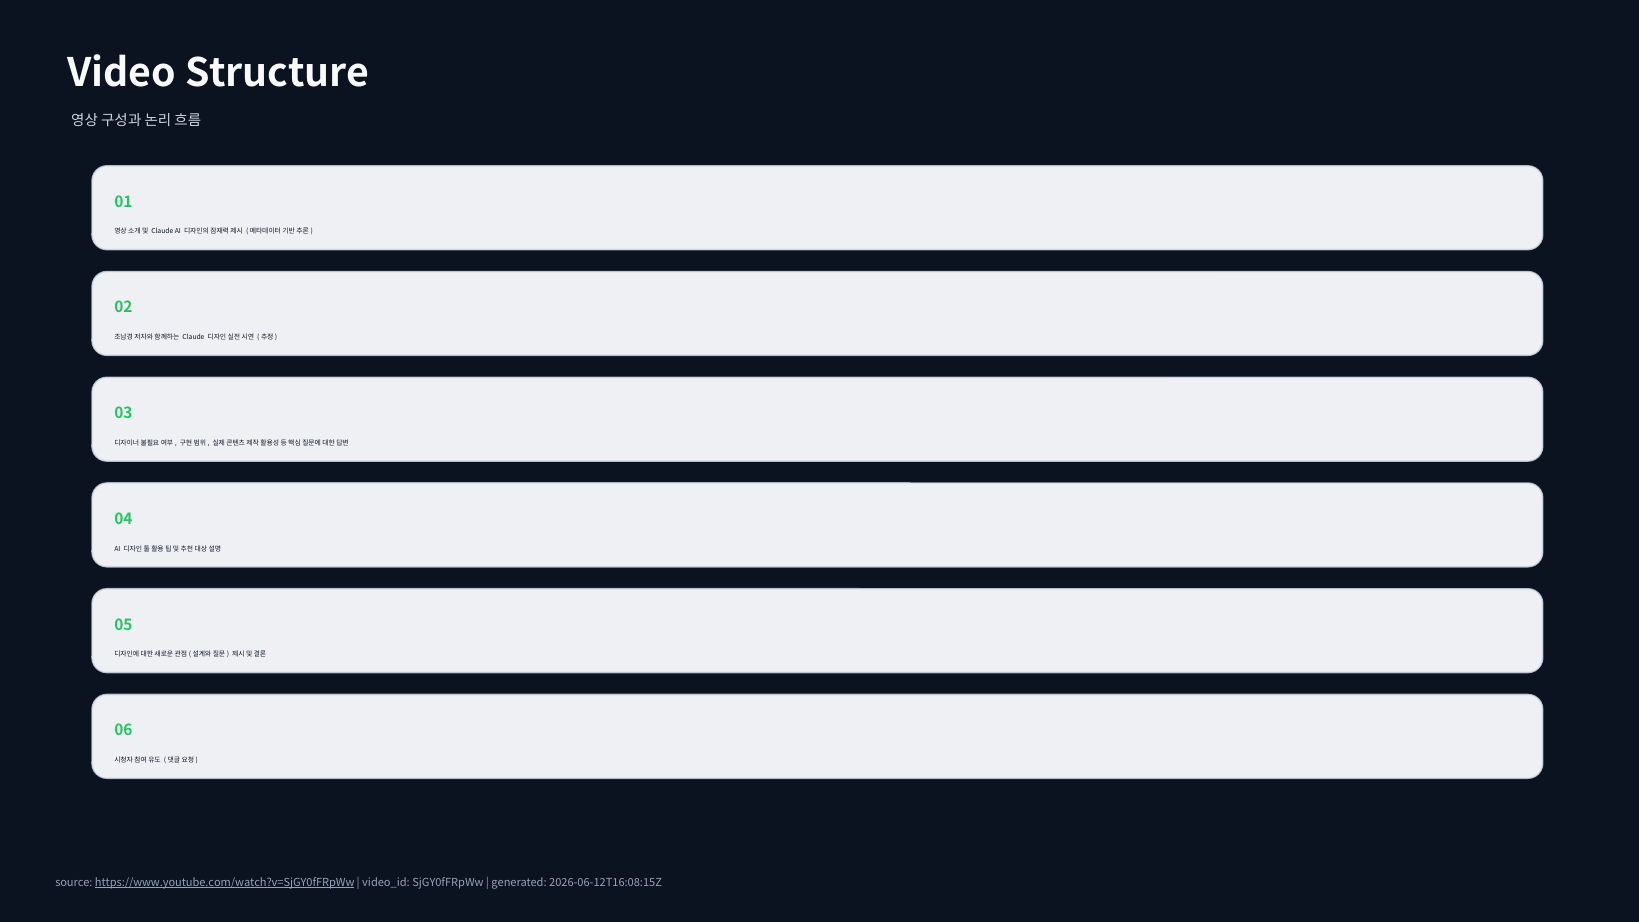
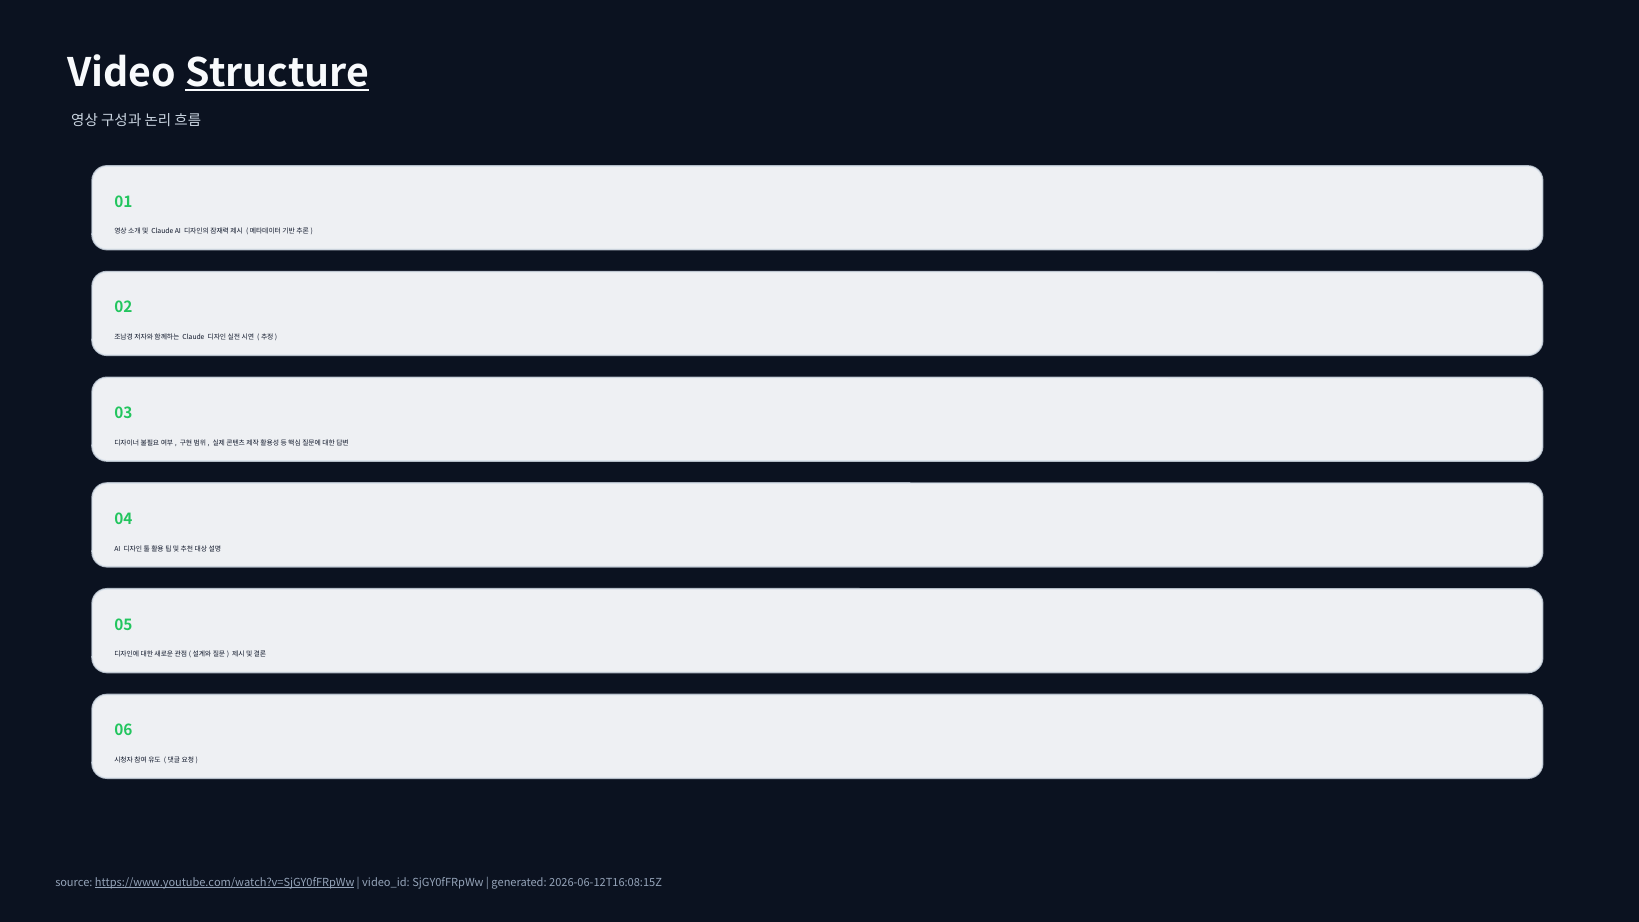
Structure underline: none -> present
